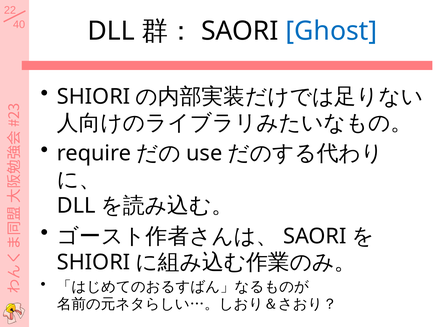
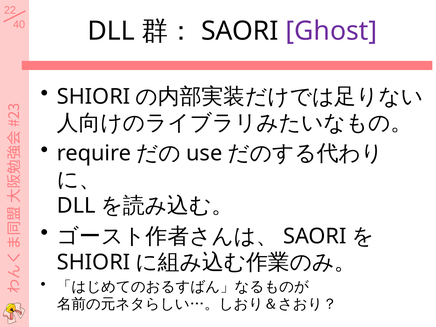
Ghost colour: blue -> purple
